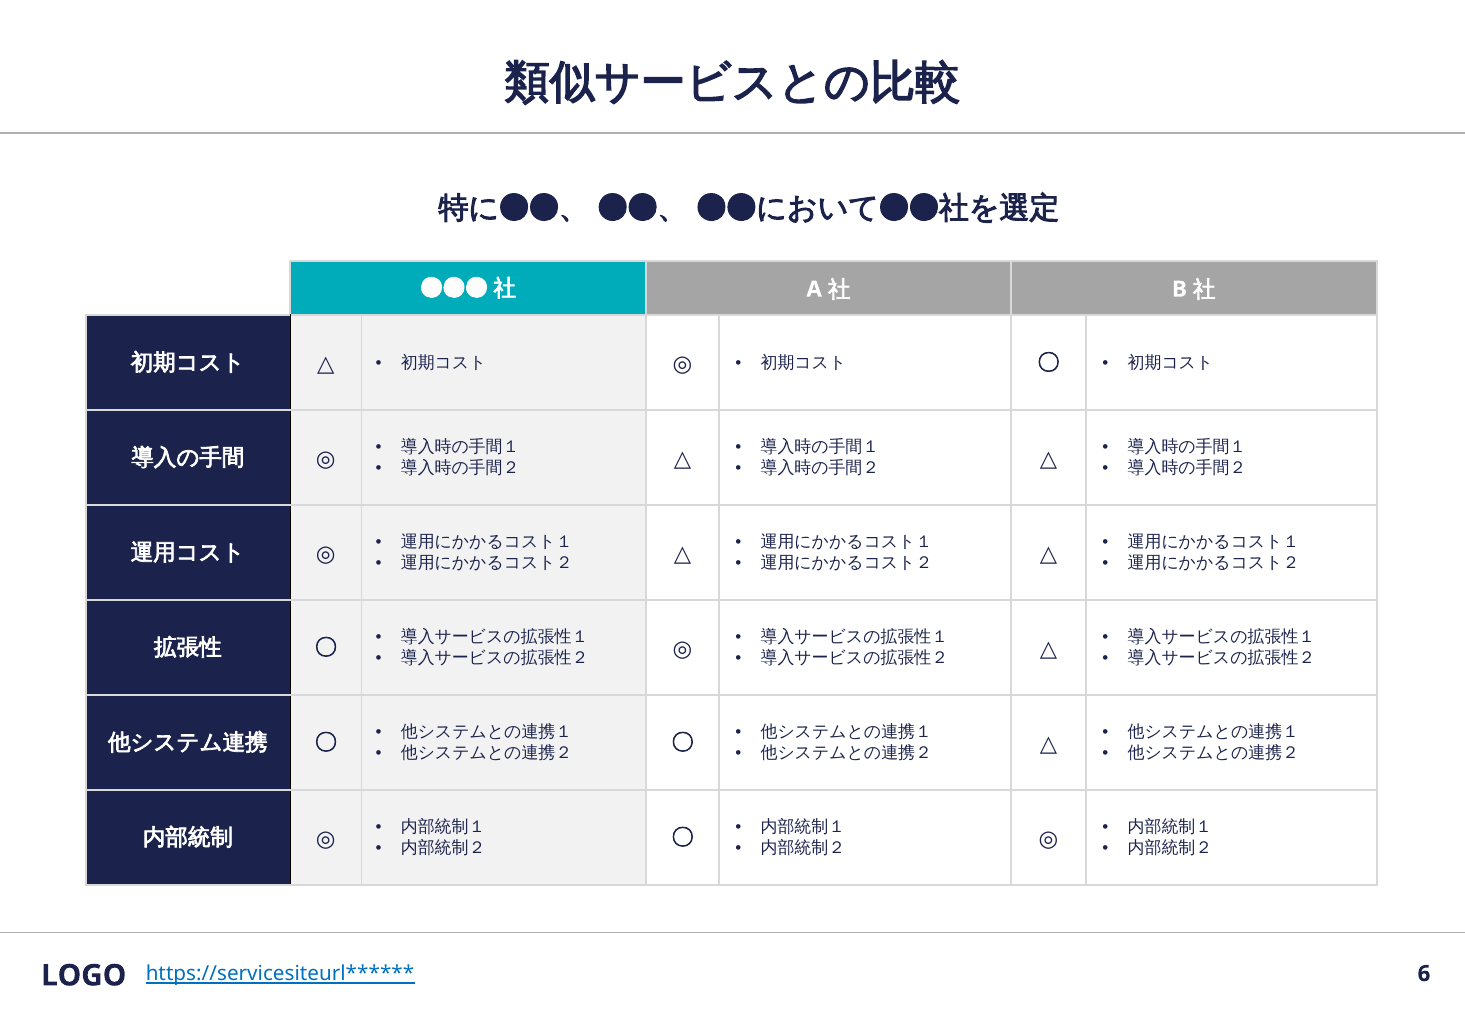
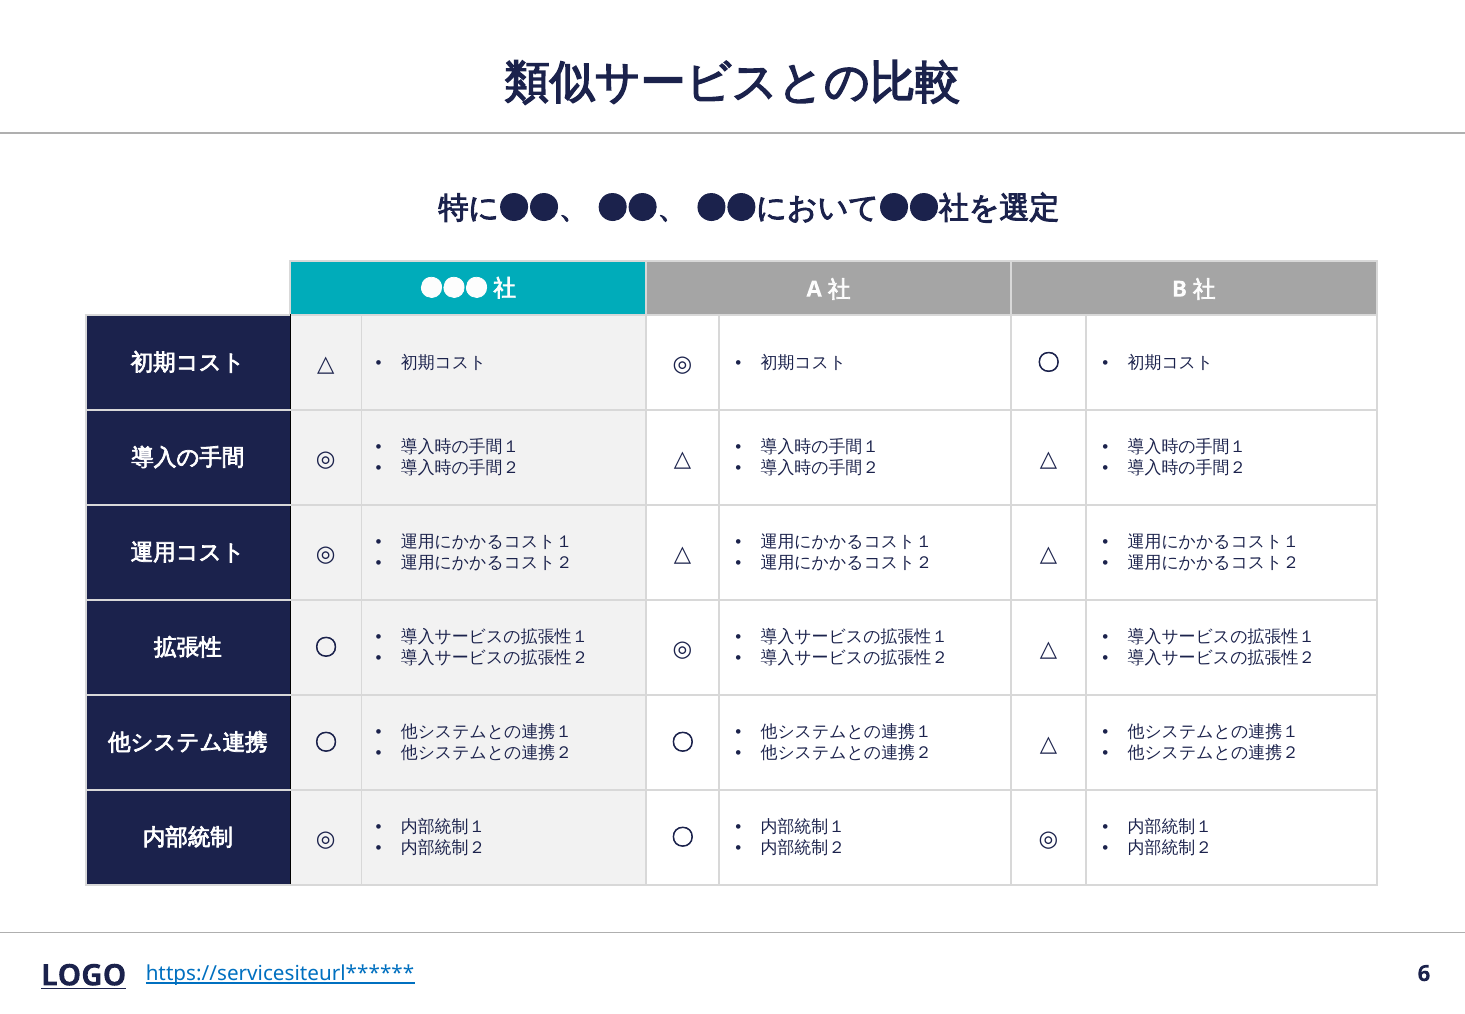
LOGO underline: none -> present
